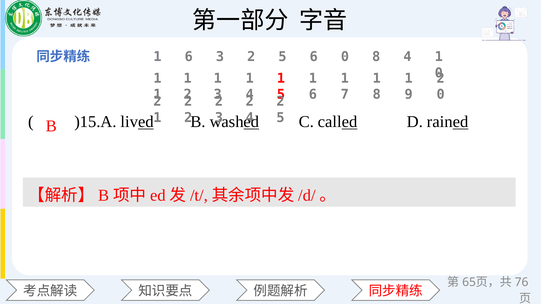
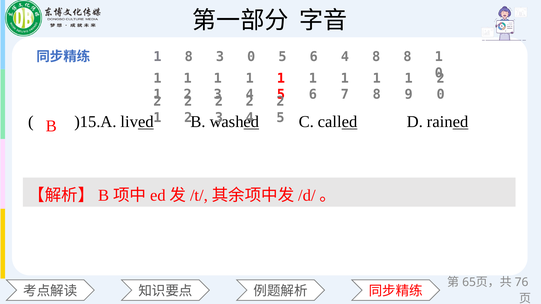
6 at (189, 57): 6 -> 8
2 at (251, 57): 2 -> 0
6 0: 0 -> 4
8 4: 4 -> 8
